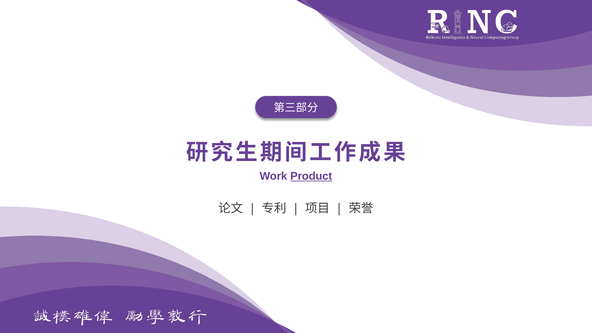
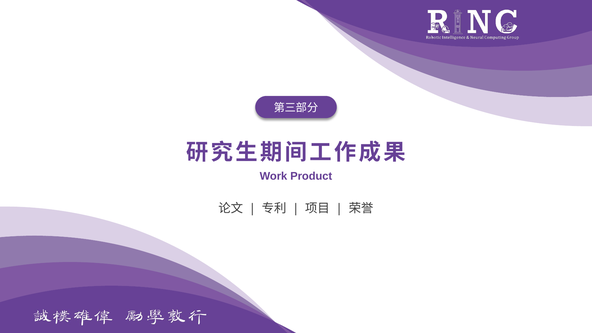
Product underline: present -> none
